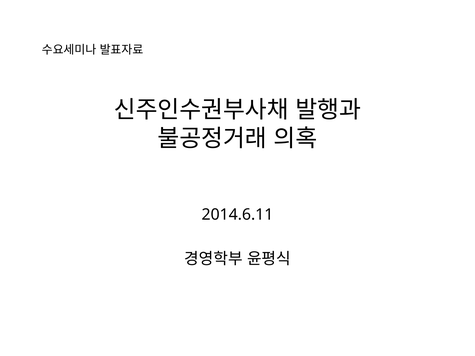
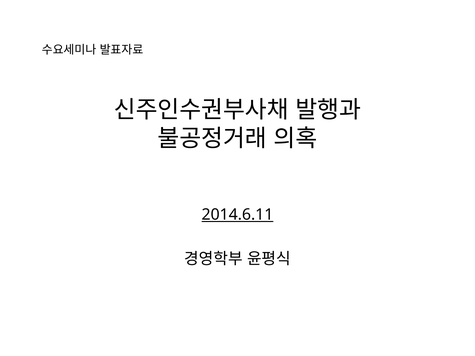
2014.6.11 underline: none -> present
